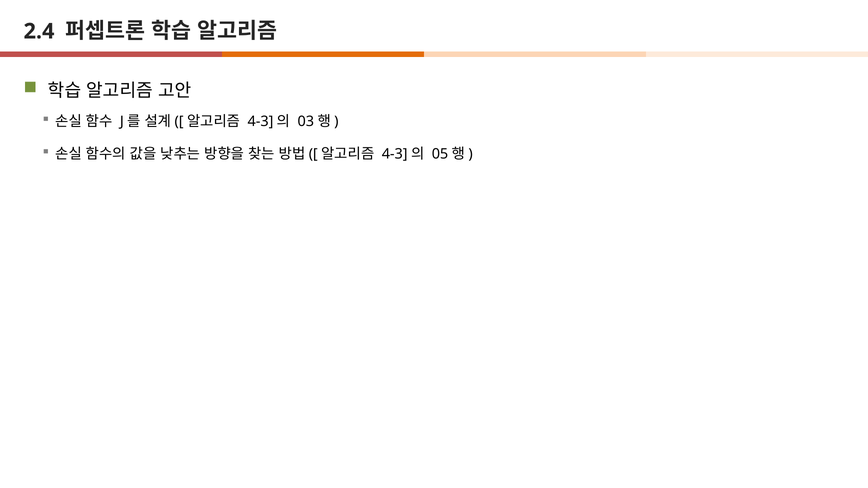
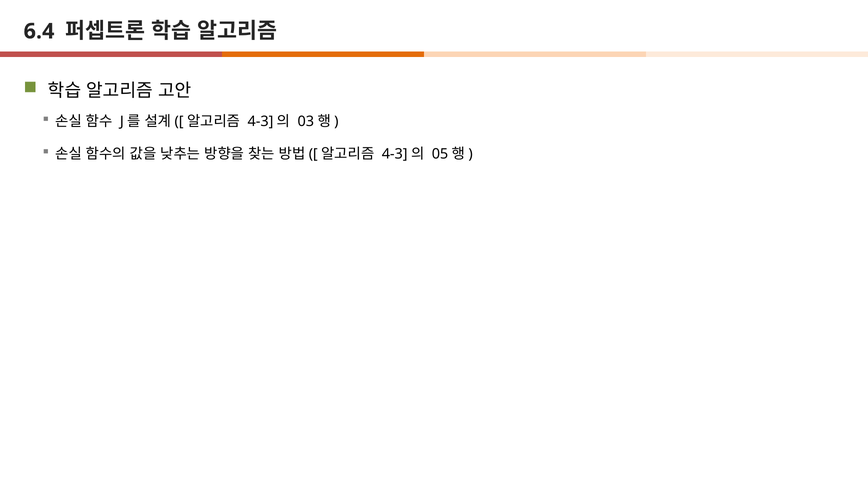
2.4: 2.4 -> 6.4
